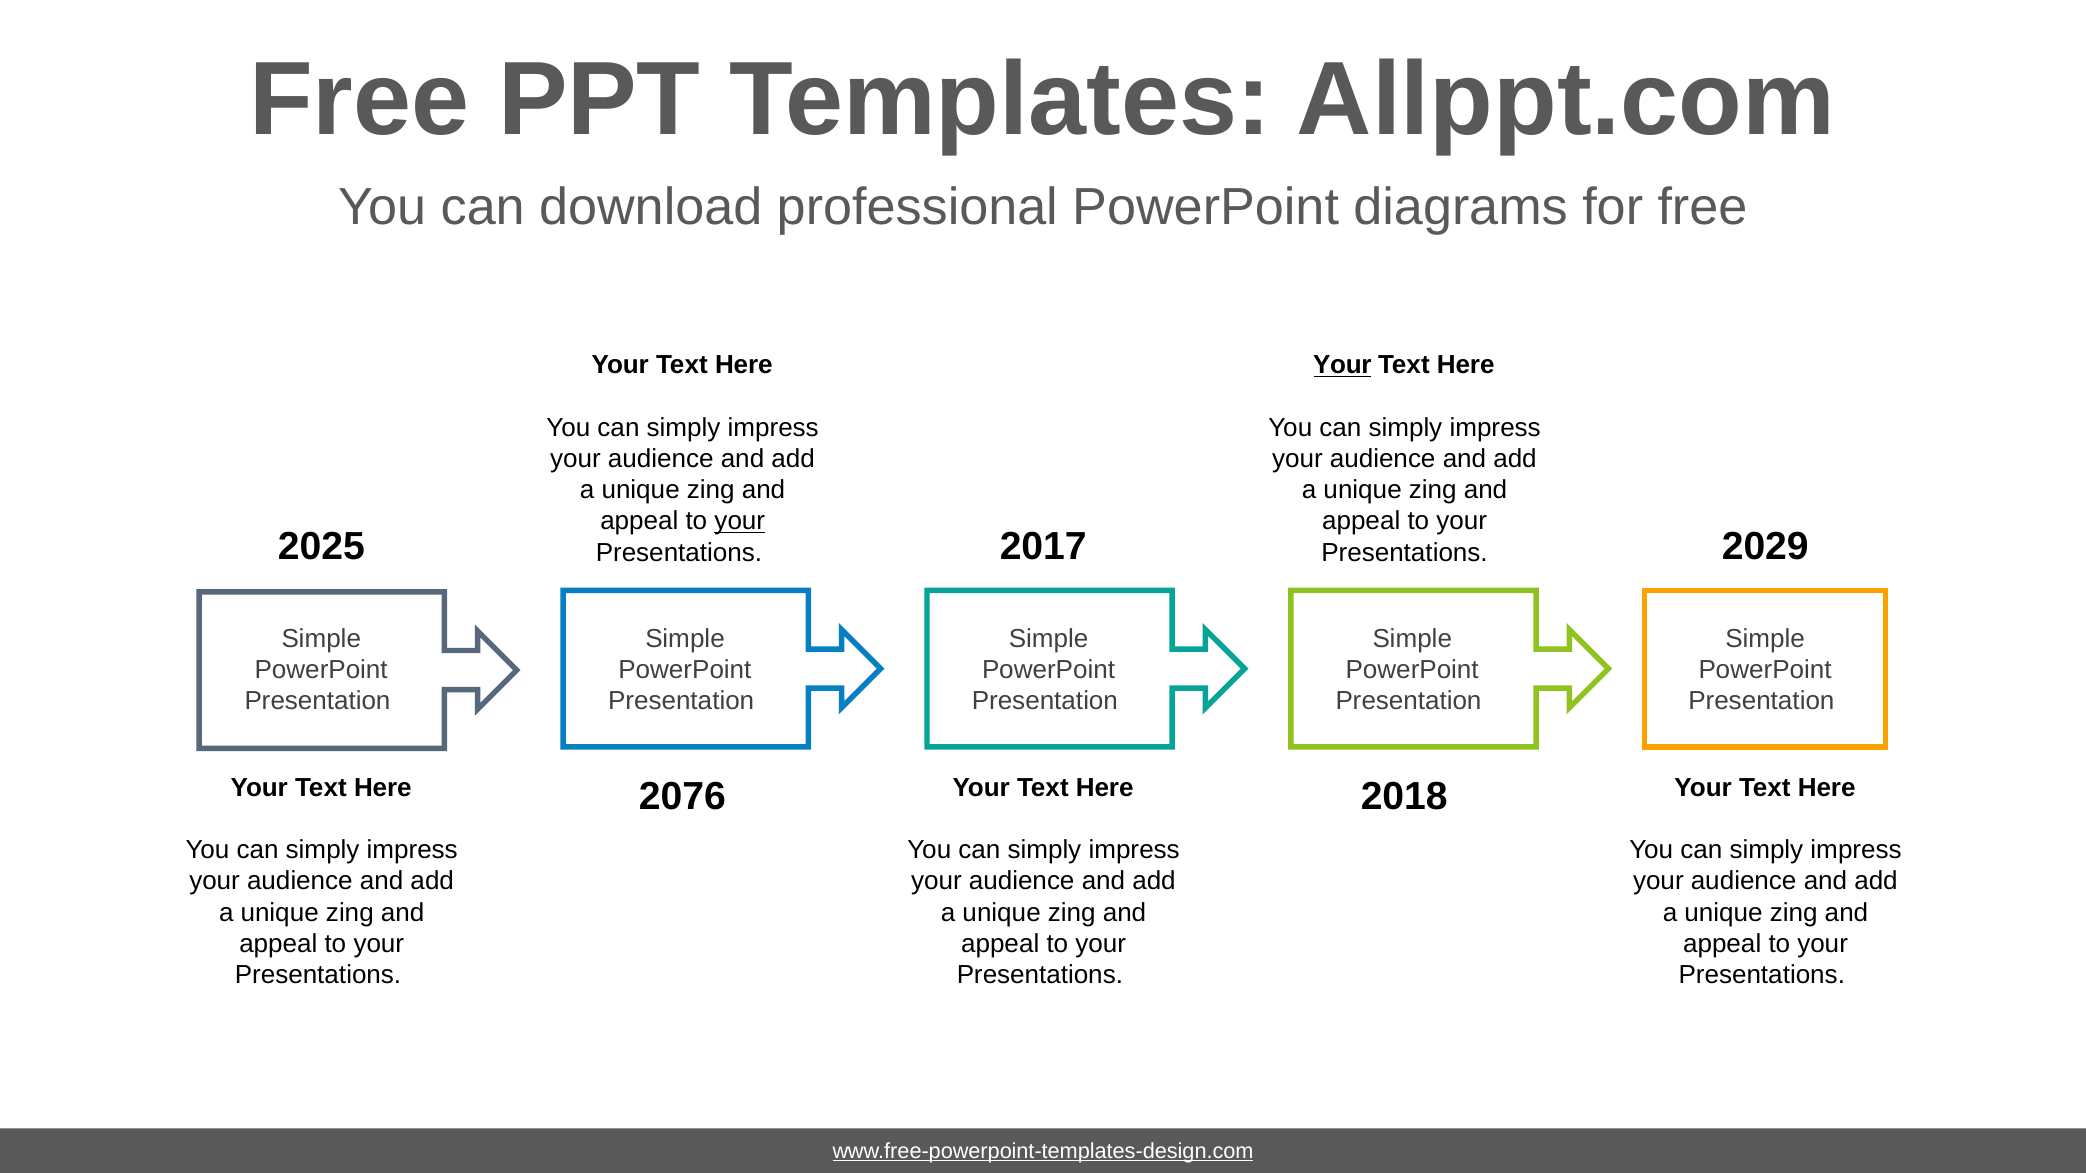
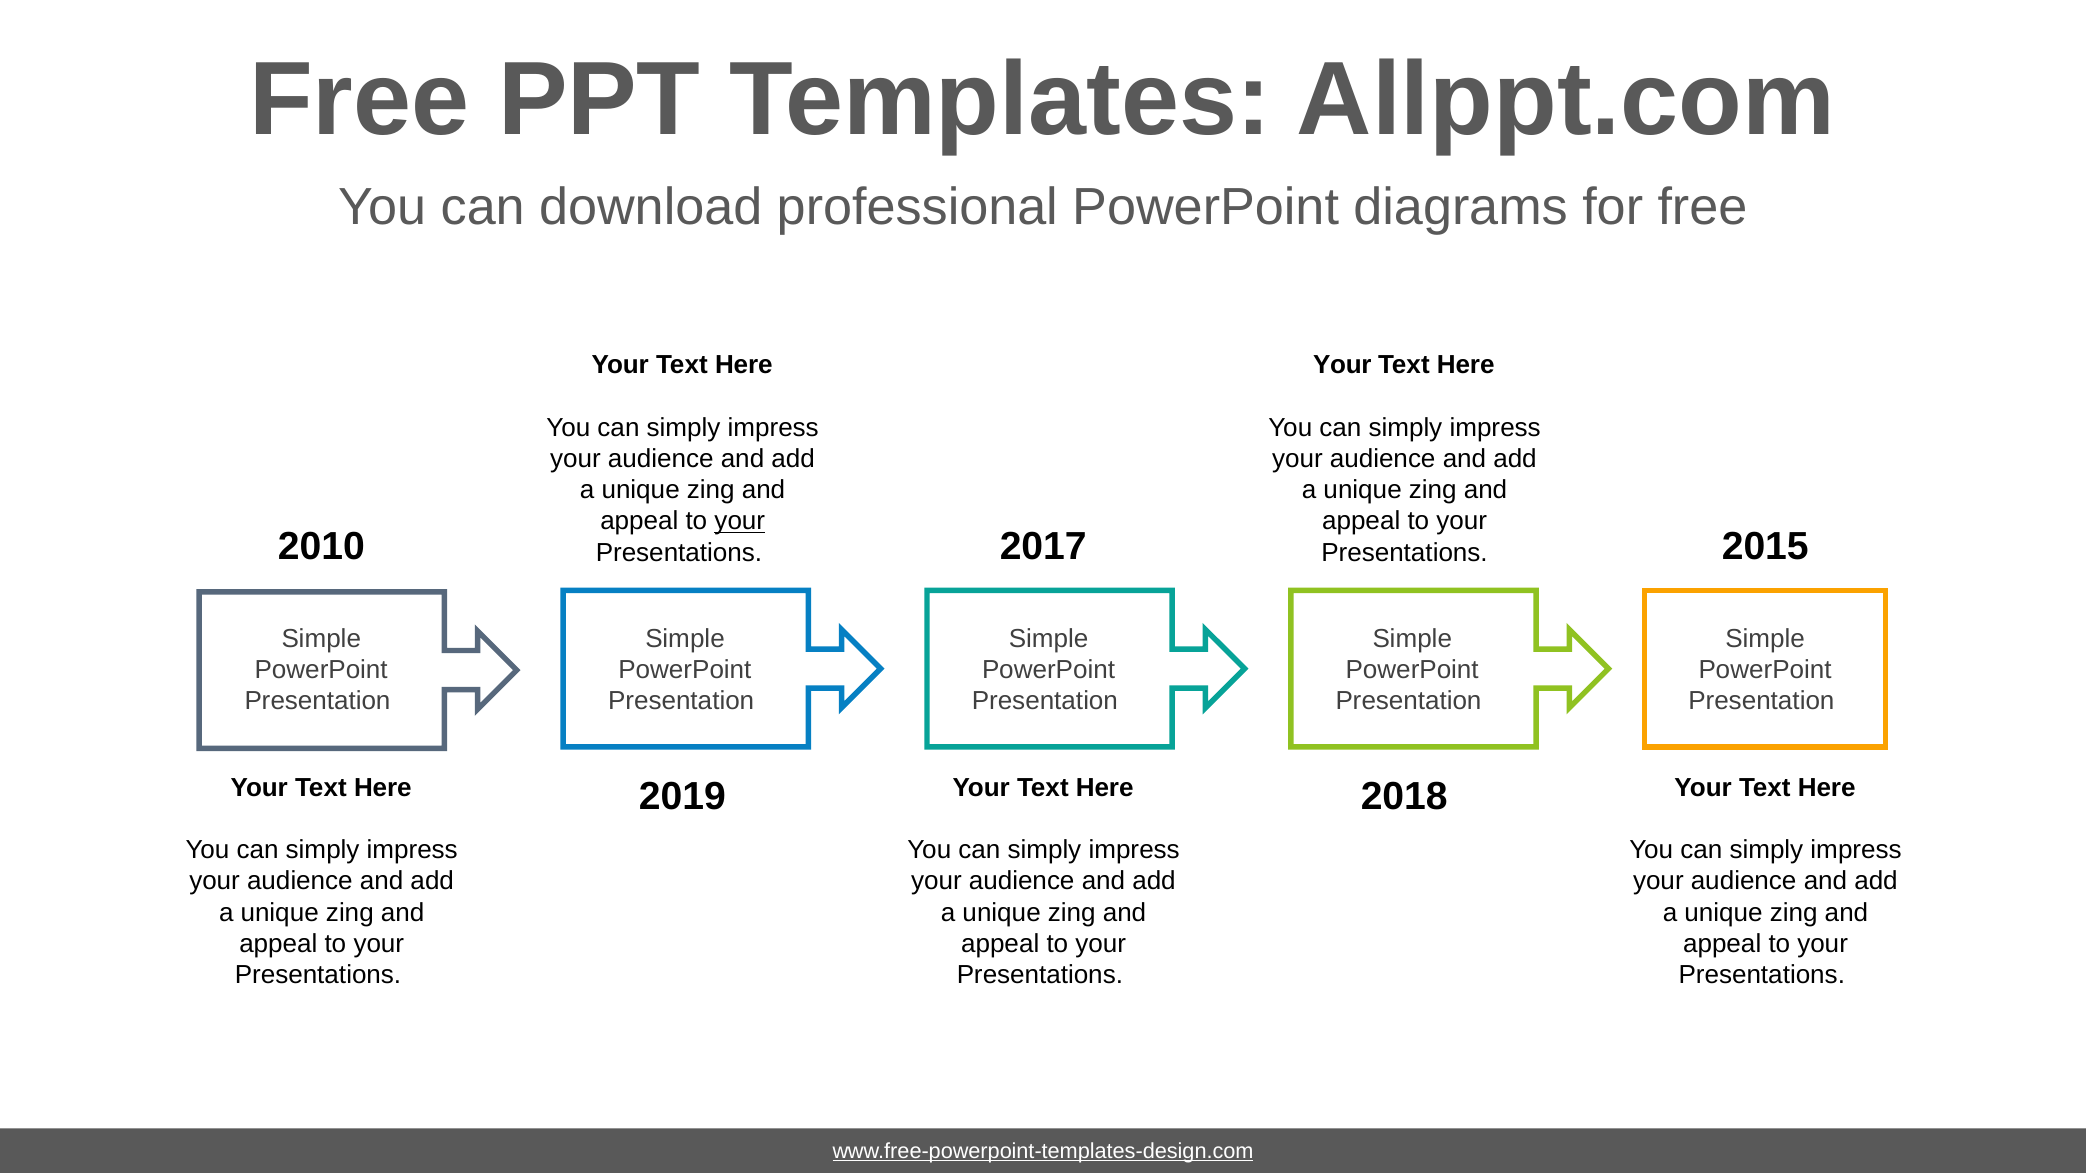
Your at (1342, 365) underline: present -> none
2025: 2025 -> 2010
2029: 2029 -> 2015
2076: 2076 -> 2019
